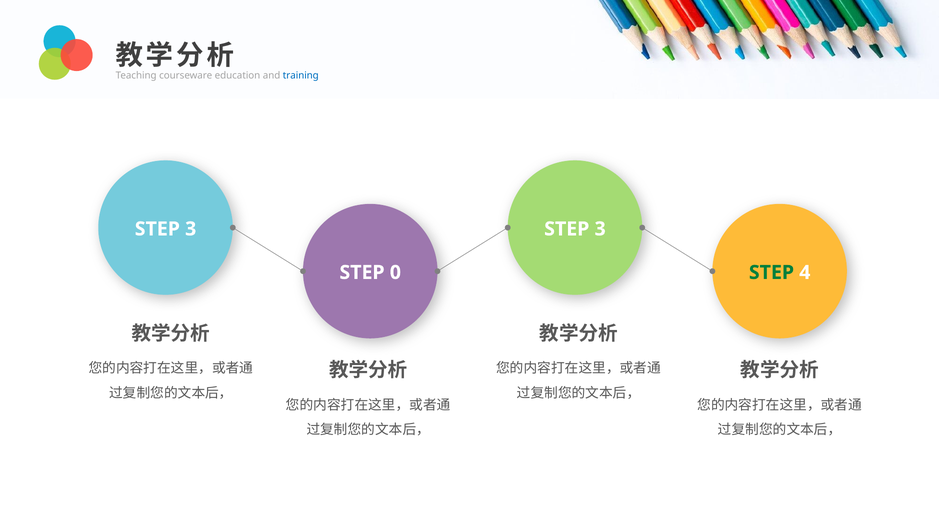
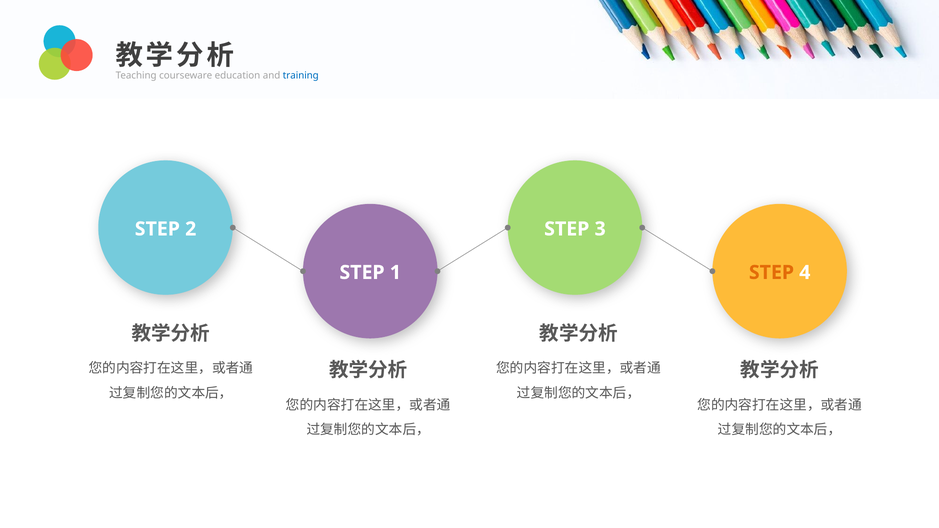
3 at (191, 229): 3 -> 2
0: 0 -> 1
STEP at (771, 273) colour: green -> orange
